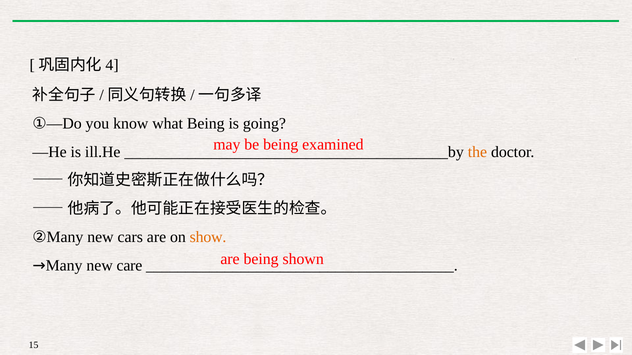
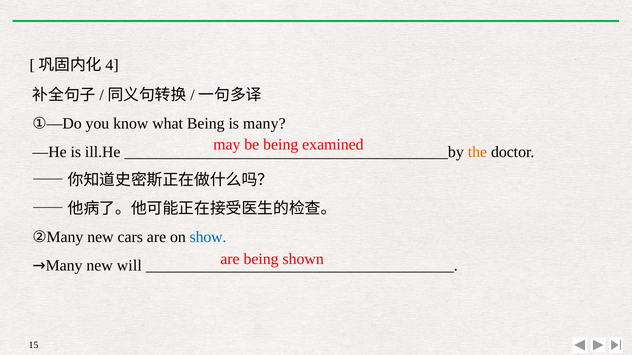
going: going -> many
show colour: orange -> blue
care: care -> will
